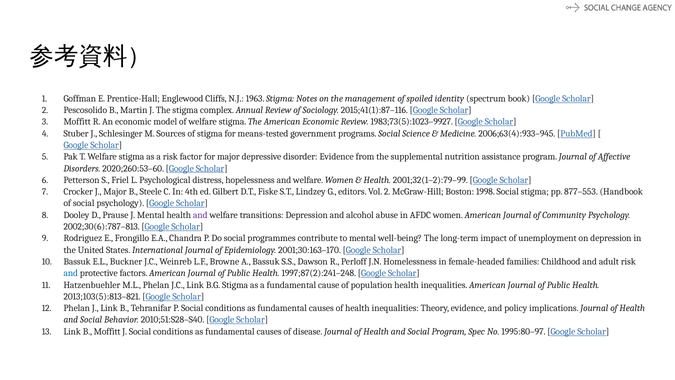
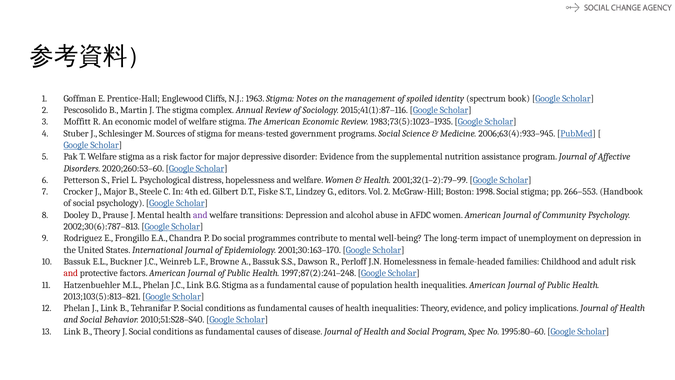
1983;73(5):1023–9927: 1983;73(5):1023–9927 -> 1983;73(5):1023–1935
877–553: 877–553 -> 266–553
and at (71, 273) colour: blue -> red
B Moffitt: Moffitt -> Theory
1995:80–97: 1995:80–97 -> 1995:80–60
